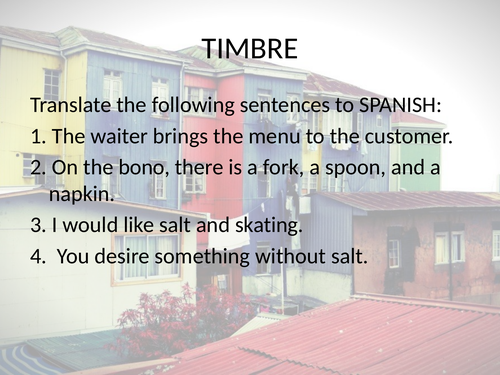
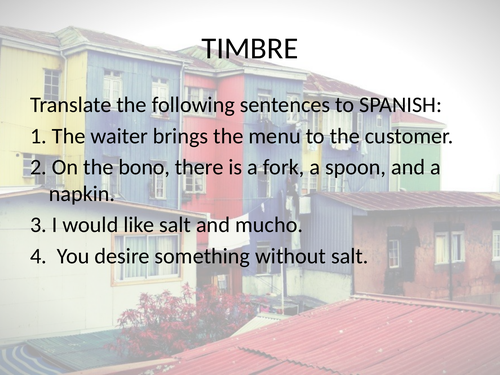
skating: skating -> mucho
